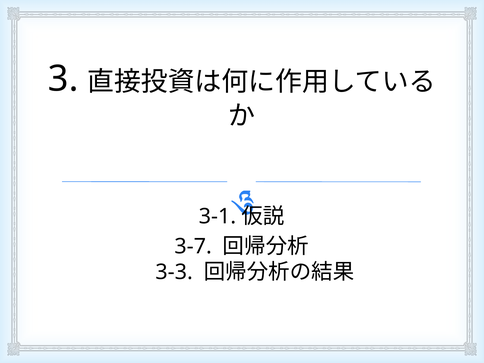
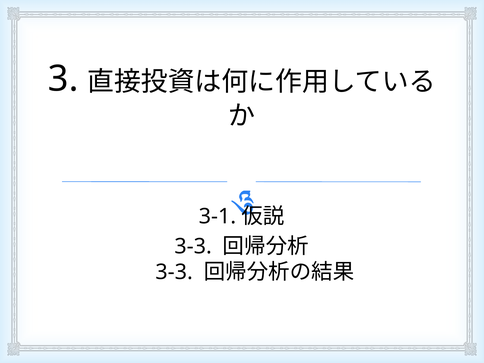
3-7 at (193, 246): 3-7 -> 3-3
